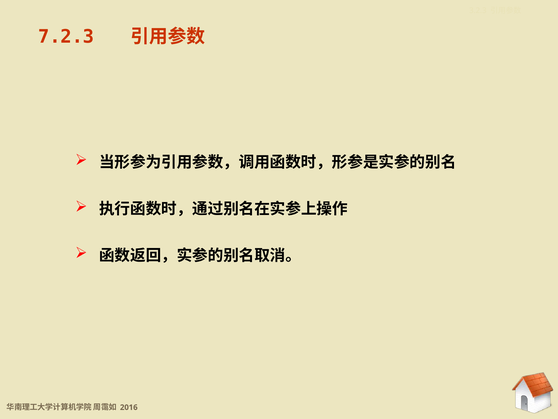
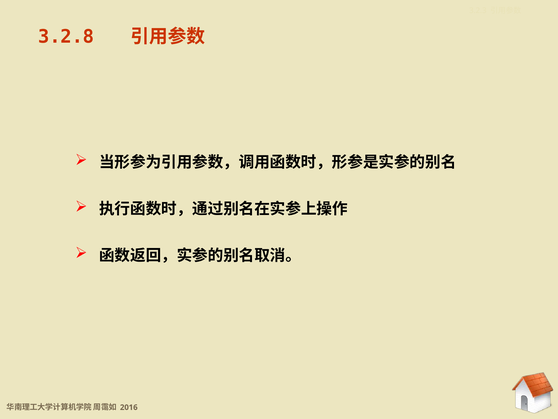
7.2.3: 7.2.3 -> 3.2.8
